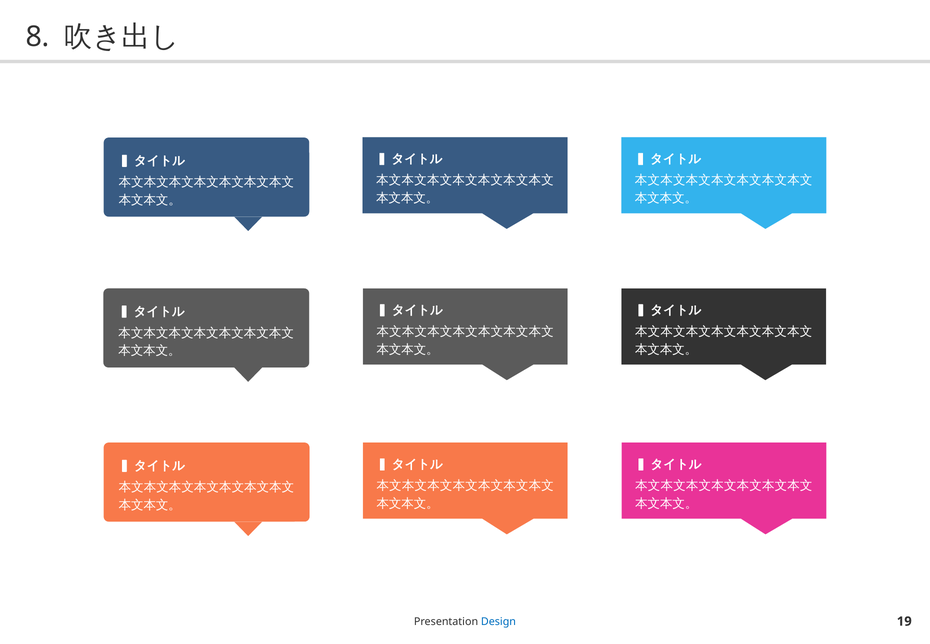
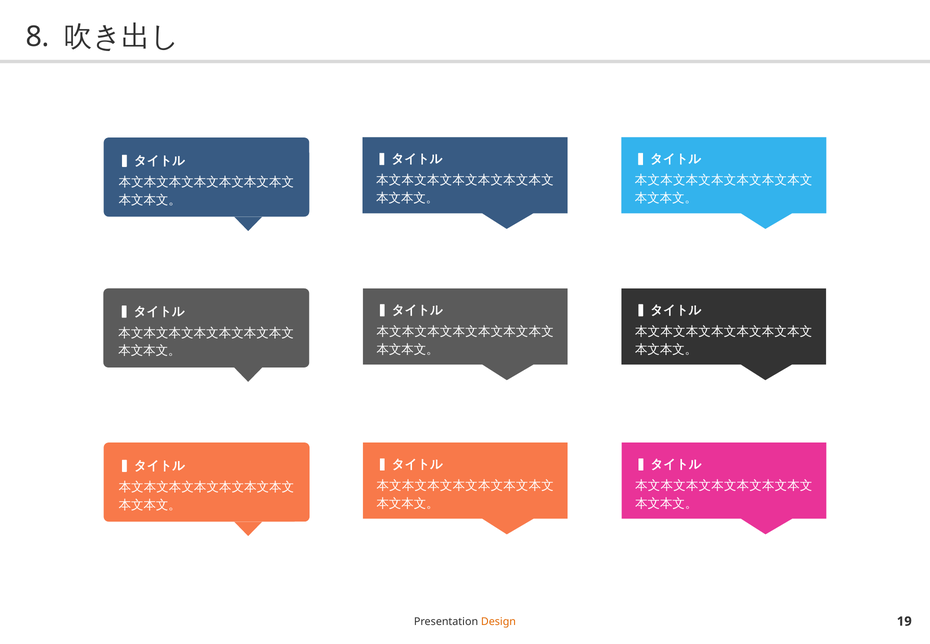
Design colour: blue -> orange
